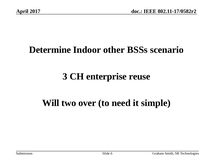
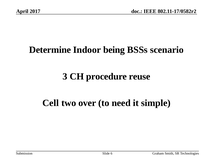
other: other -> being
enterprise: enterprise -> procedure
Will: Will -> Cell
